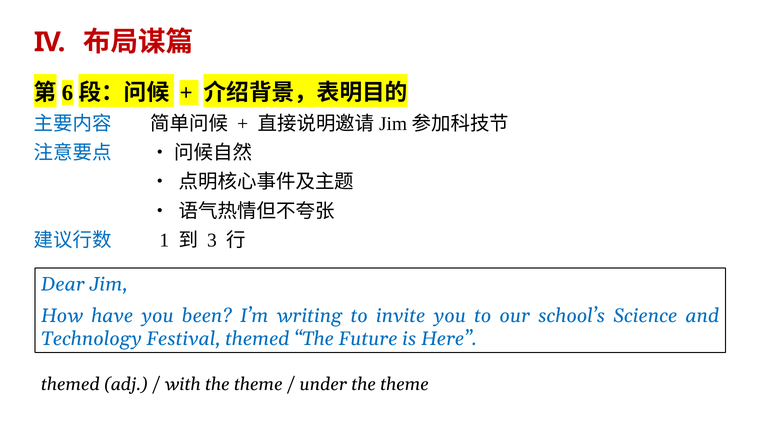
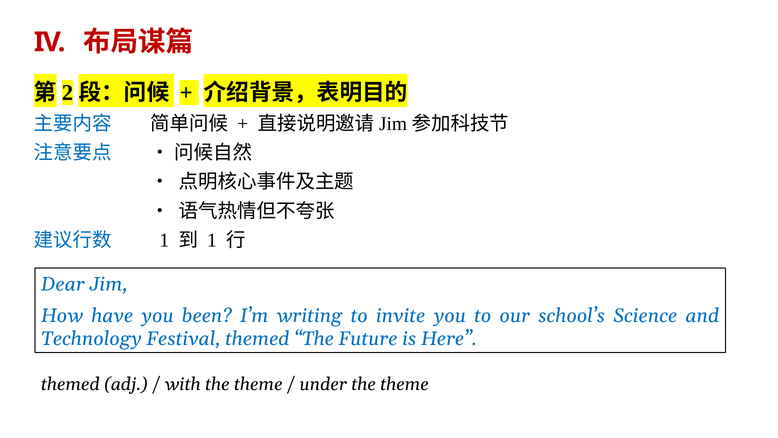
6: 6 -> 2
3 at (212, 240): 3 -> 1
